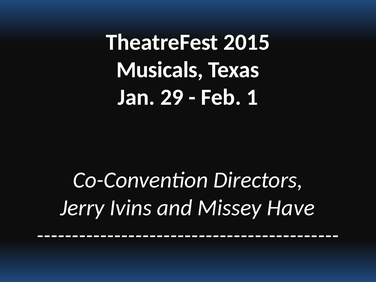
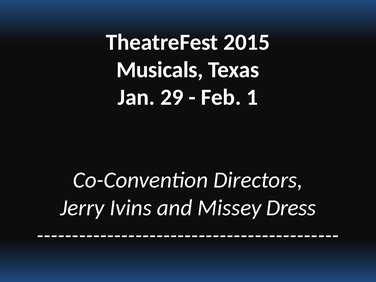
Have: Have -> Dress
